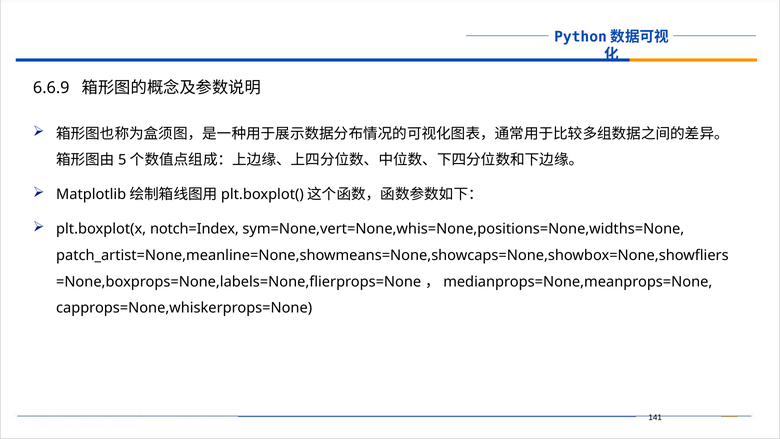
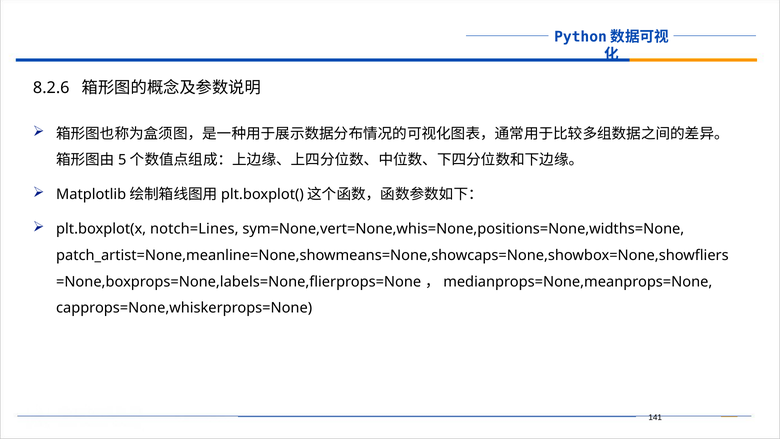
6.6.9: 6.6.9 -> 8.2.6
notch=Index: notch=Index -> notch=Lines
